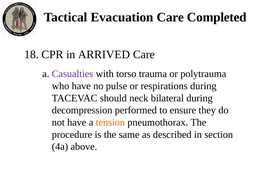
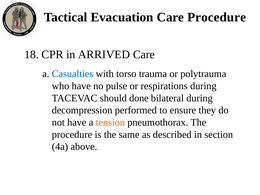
Care Completed: Completed -> Procedure
Casualties colour: purple -> blue
neck: neck -> done
